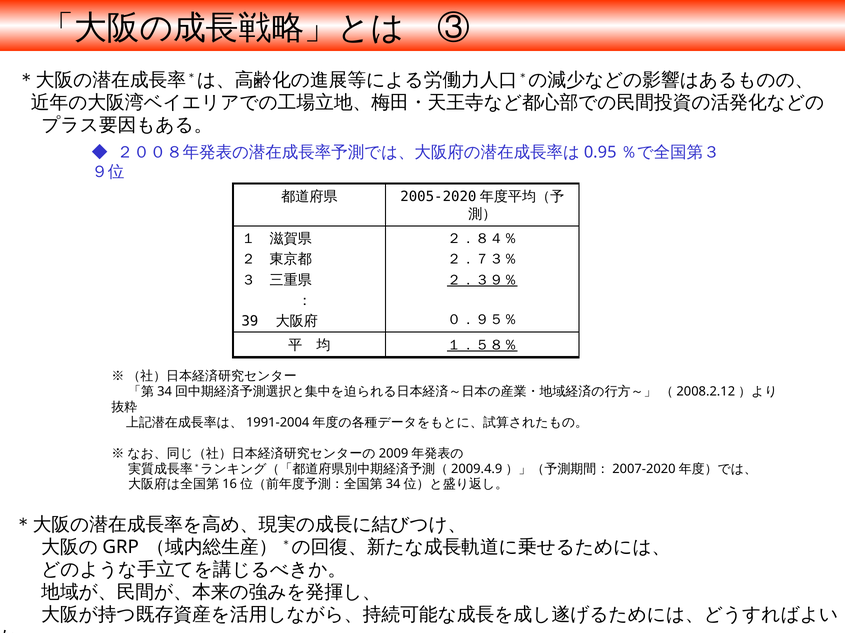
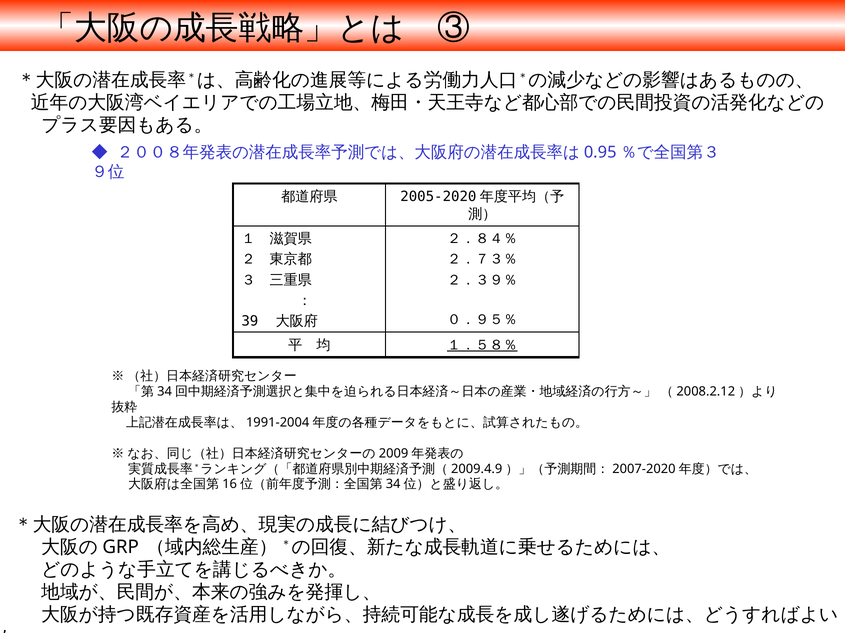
２．３９％ underline: present -> none
